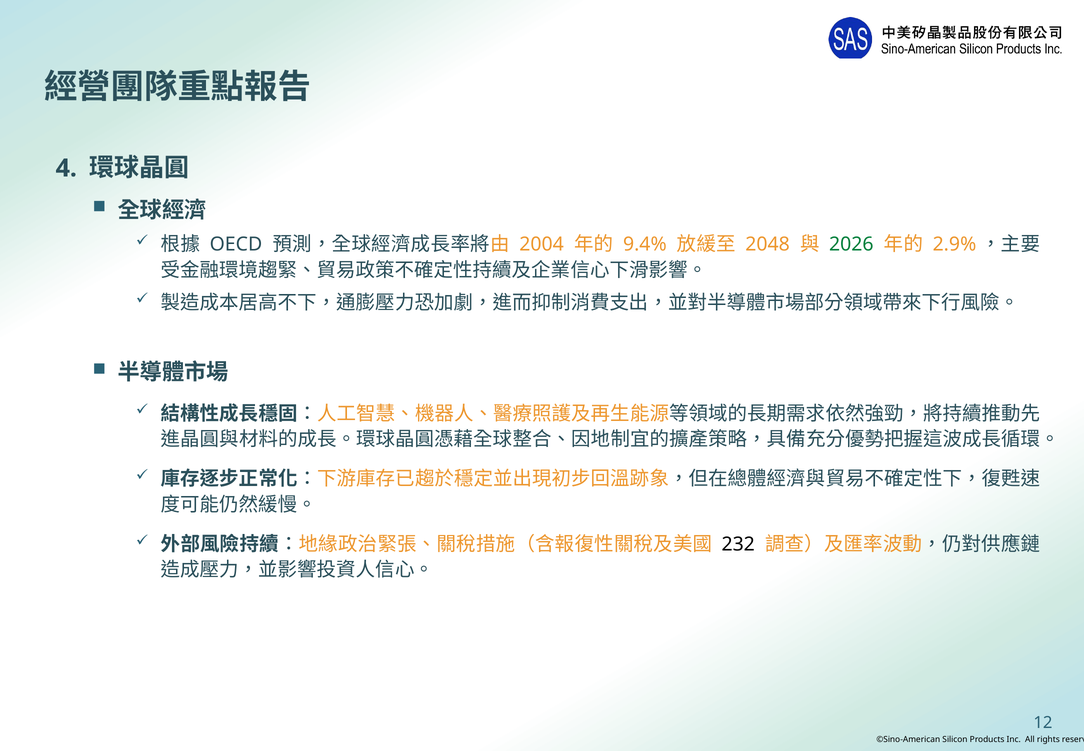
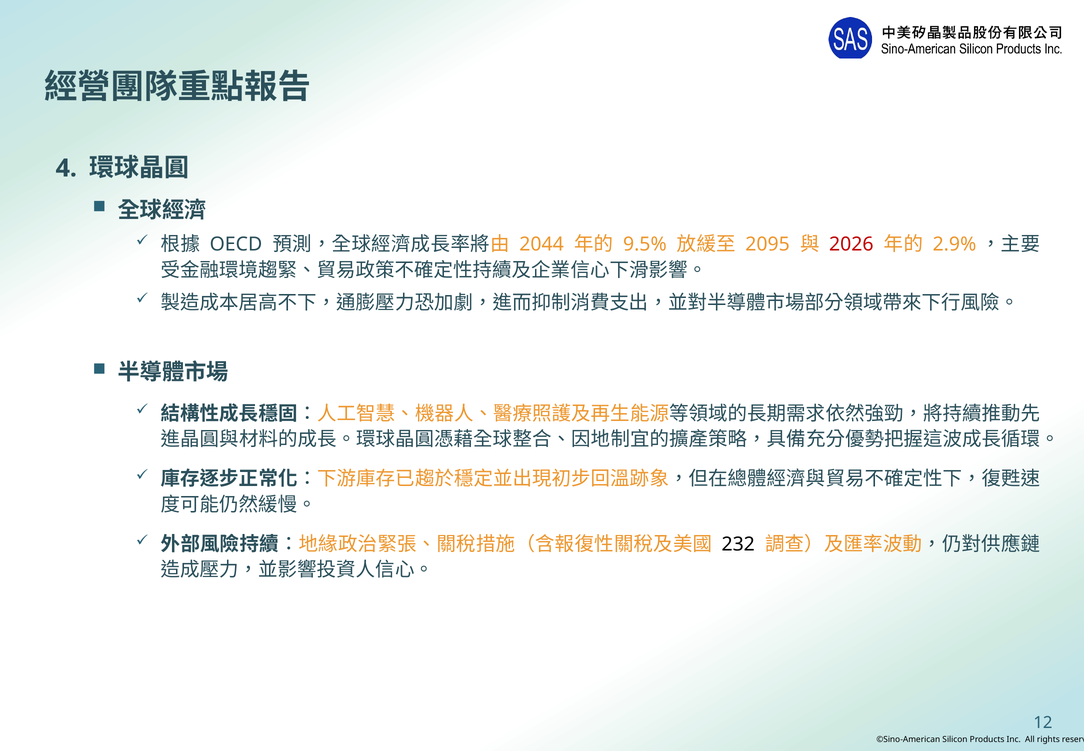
2004: 2004 -> 2044
9.4%: 9.4% -> 9.5%
2048: 2048 -> 2095
2026 colour: green -> red
